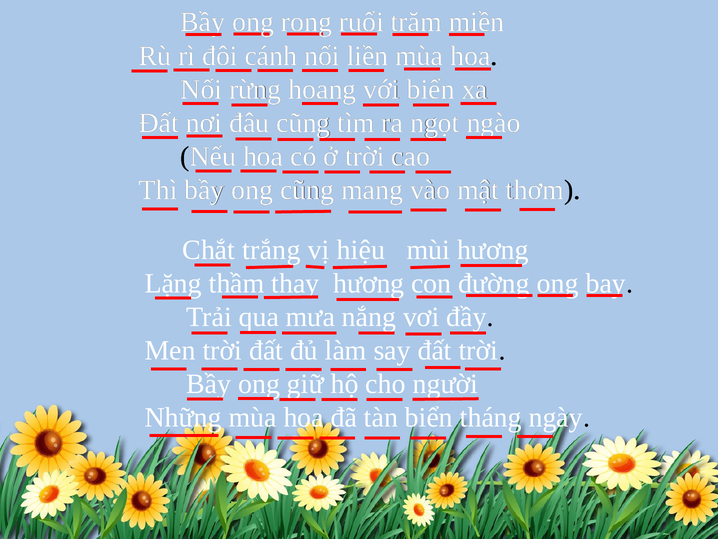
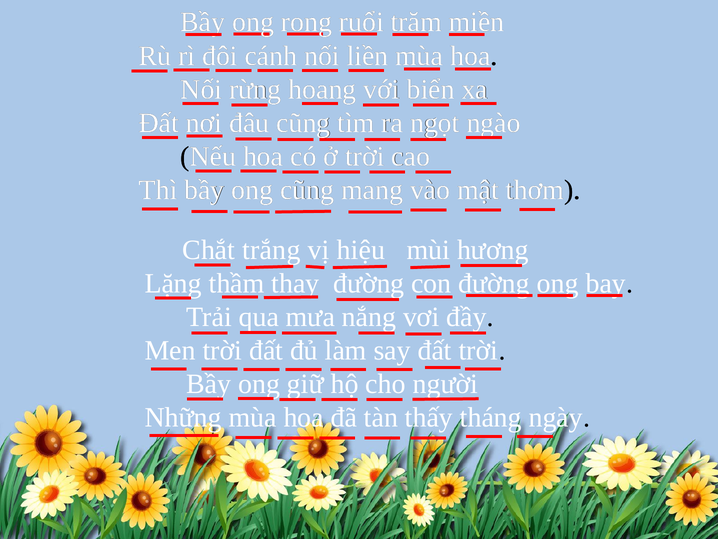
hương at (369, 283): hương -> đường
tàn biển: biển -> thấy
